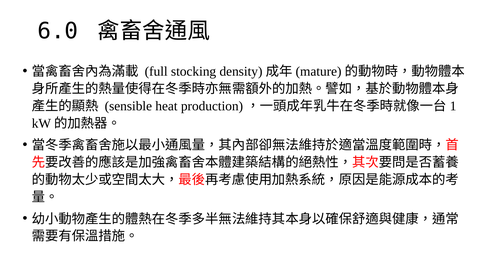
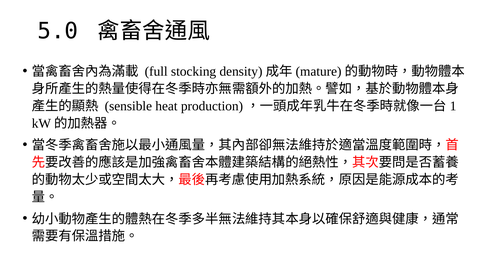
6.0: 6.0 -> 5.0
